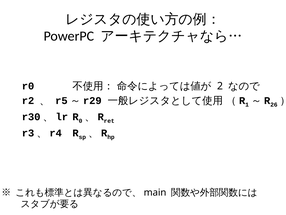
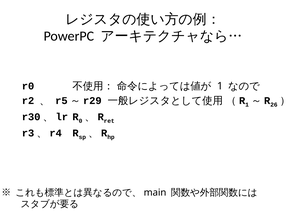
2 at (220, 86): 2 -> 1
